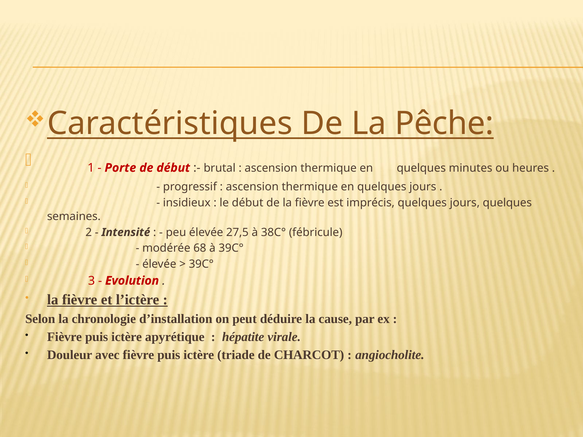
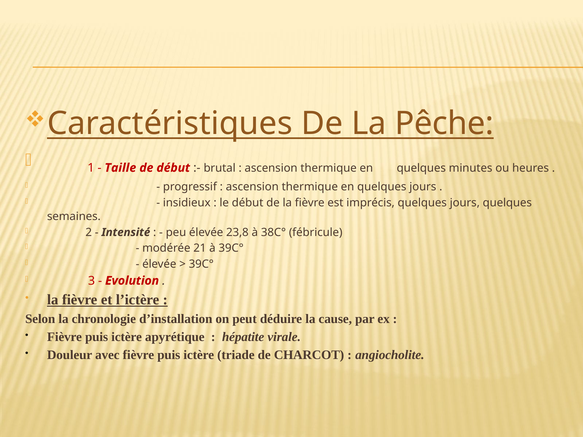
Porte: Porte -> Taille
27,5: 27,5 -> 23,8
68: 68 -> 21
